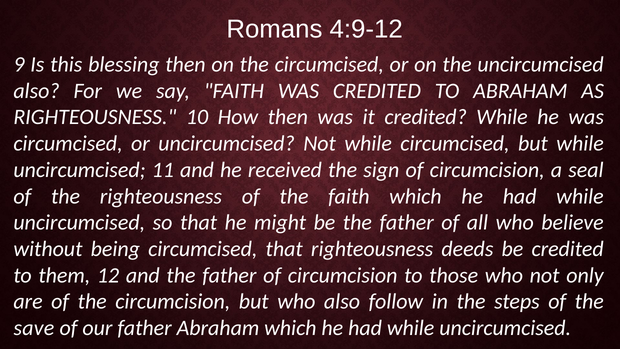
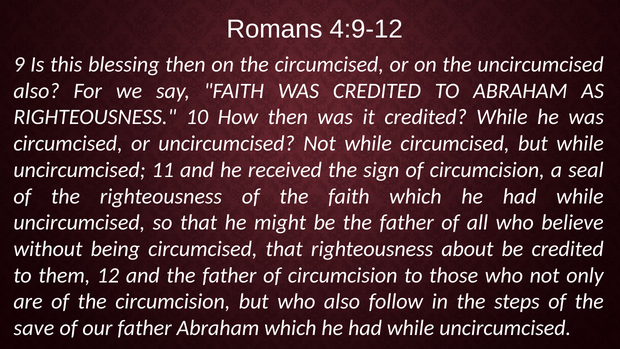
deeds: deeds -> about
